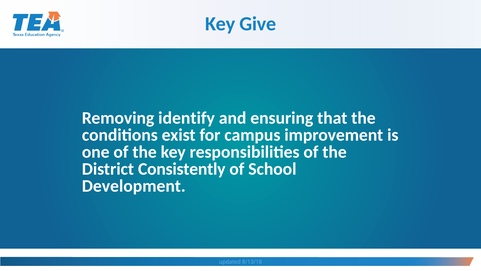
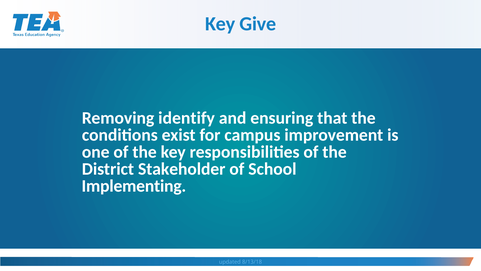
Consistently: Consistently -> Stakeholder
Development: Development -> Implementing
